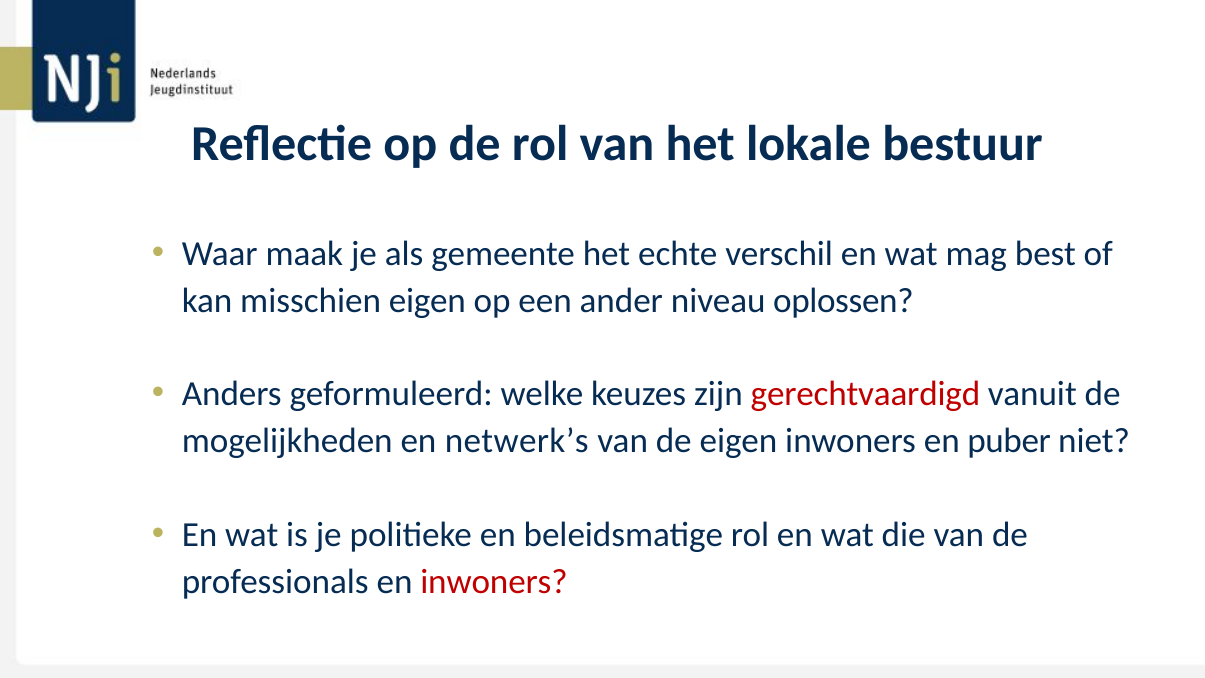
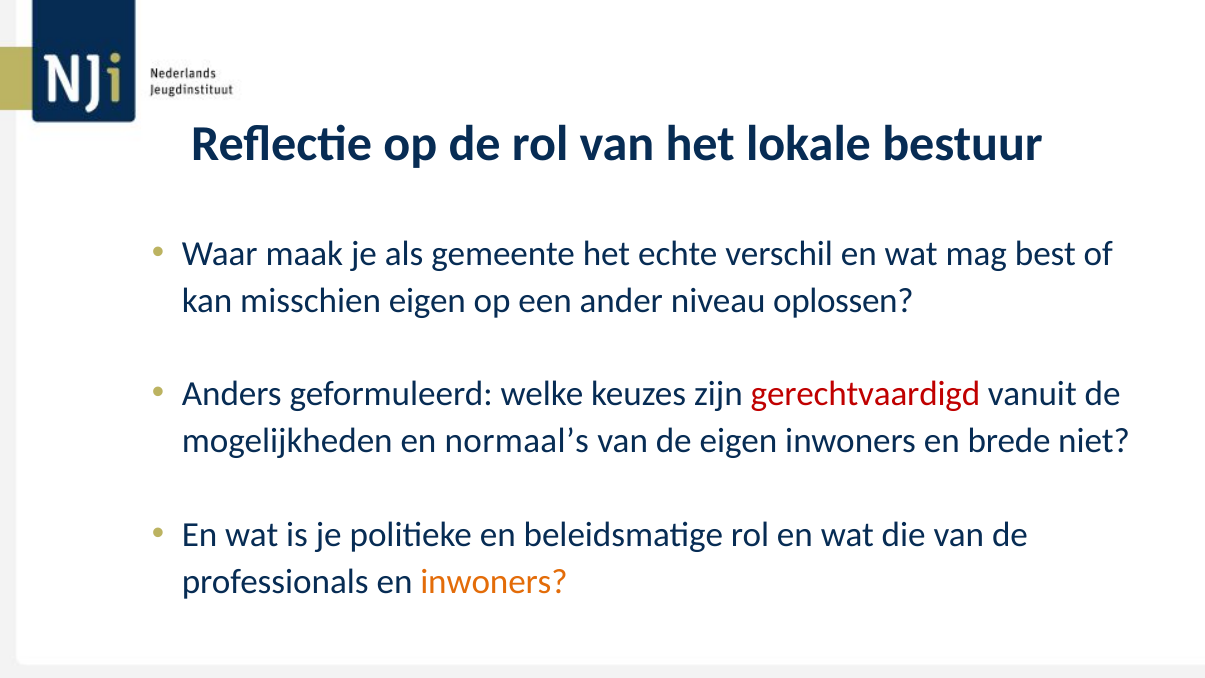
netwerk’s: netwerk’s -> normaal’s
puber: puber -> brede
inwoners at (494, 582) colour: red -> orange
